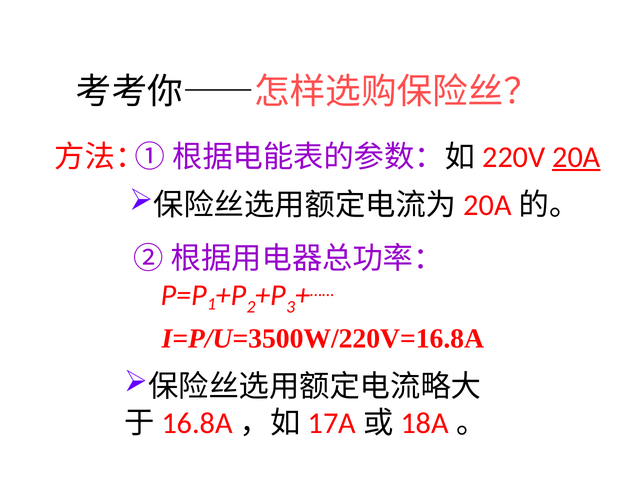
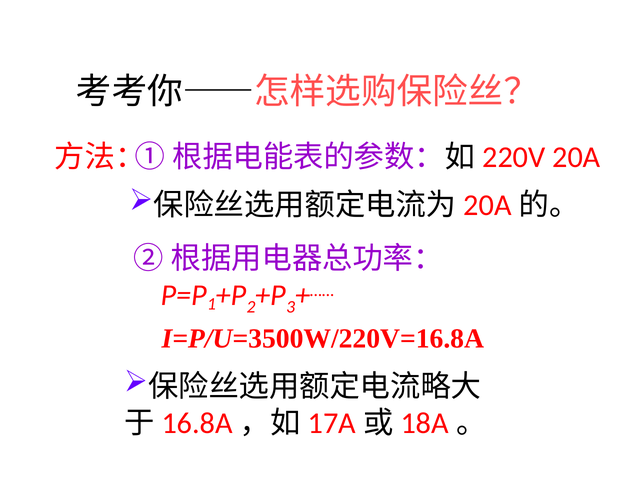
20A underline: present -> none
